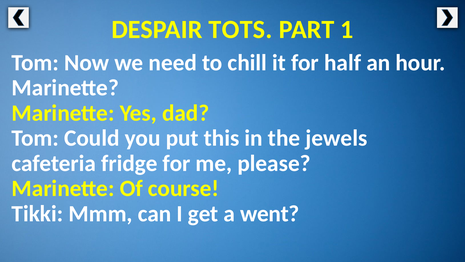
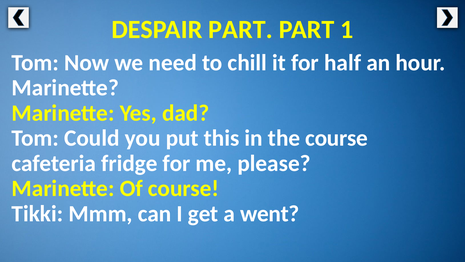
DESPAIR TOTS: TOTS -> PART
the jewels: jewels -> course
